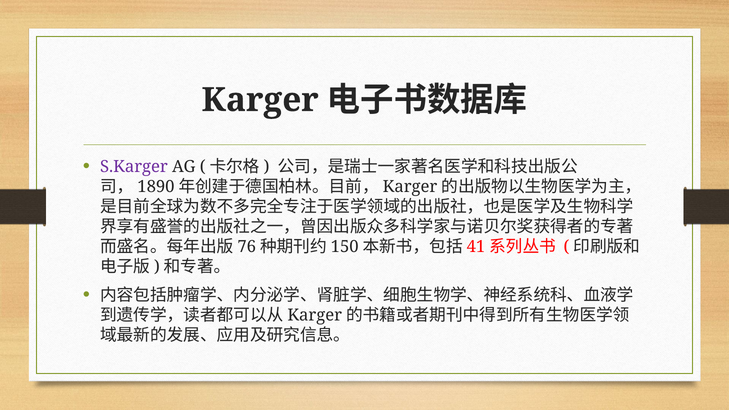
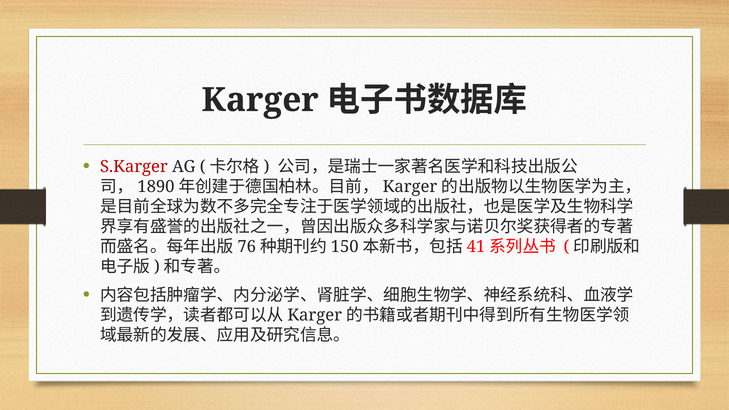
S.Karger colour: purple -> red
